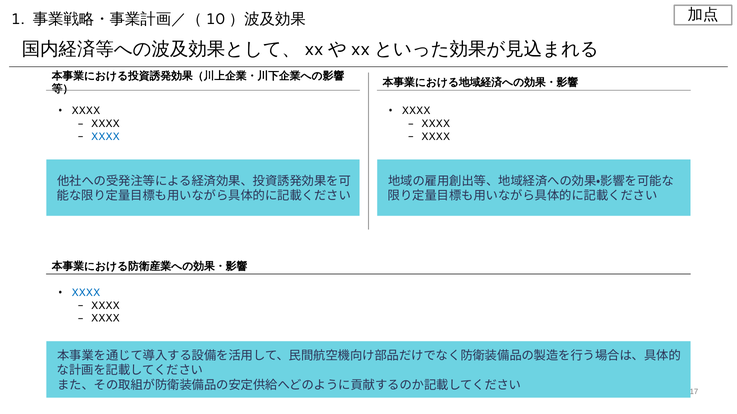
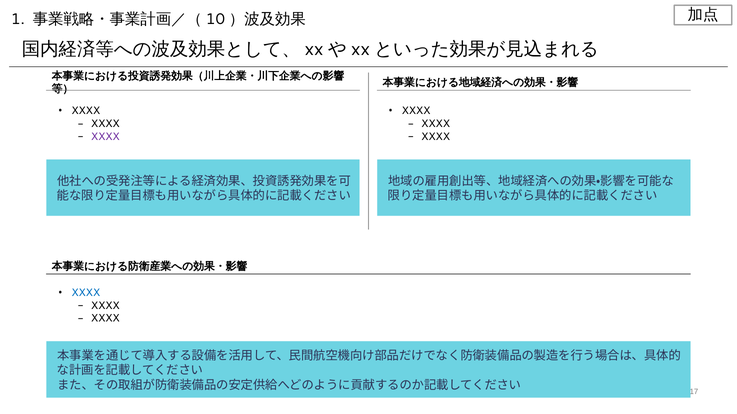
XXXX at (105, 137) colour: blue -> purple
